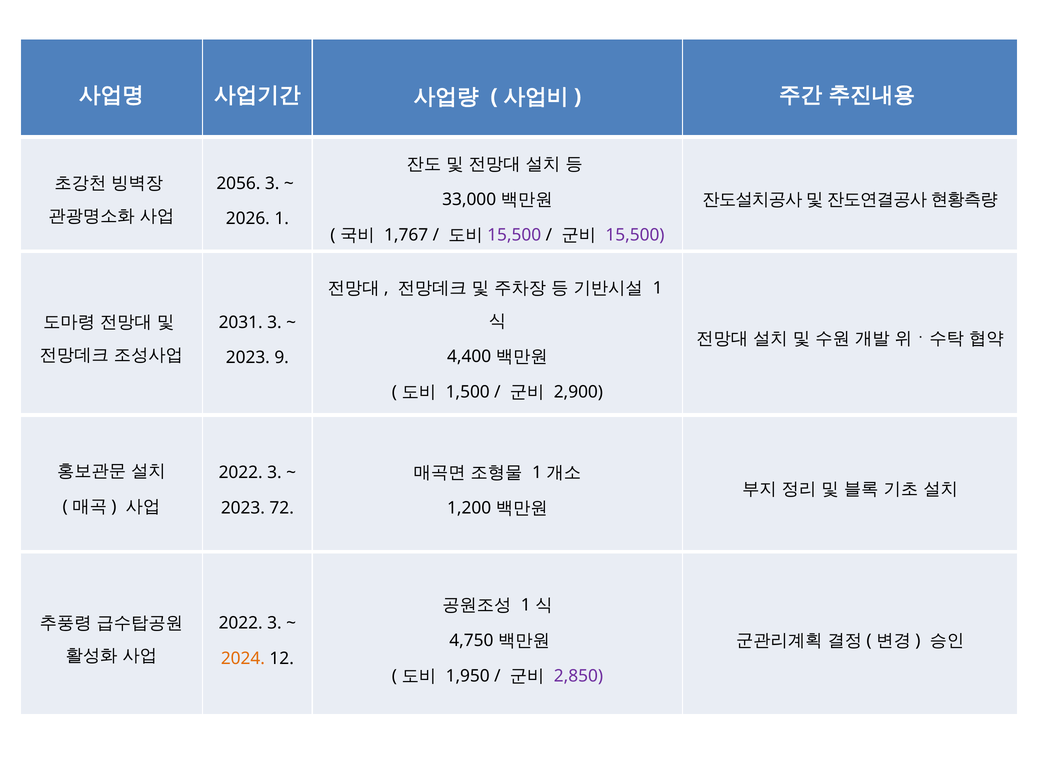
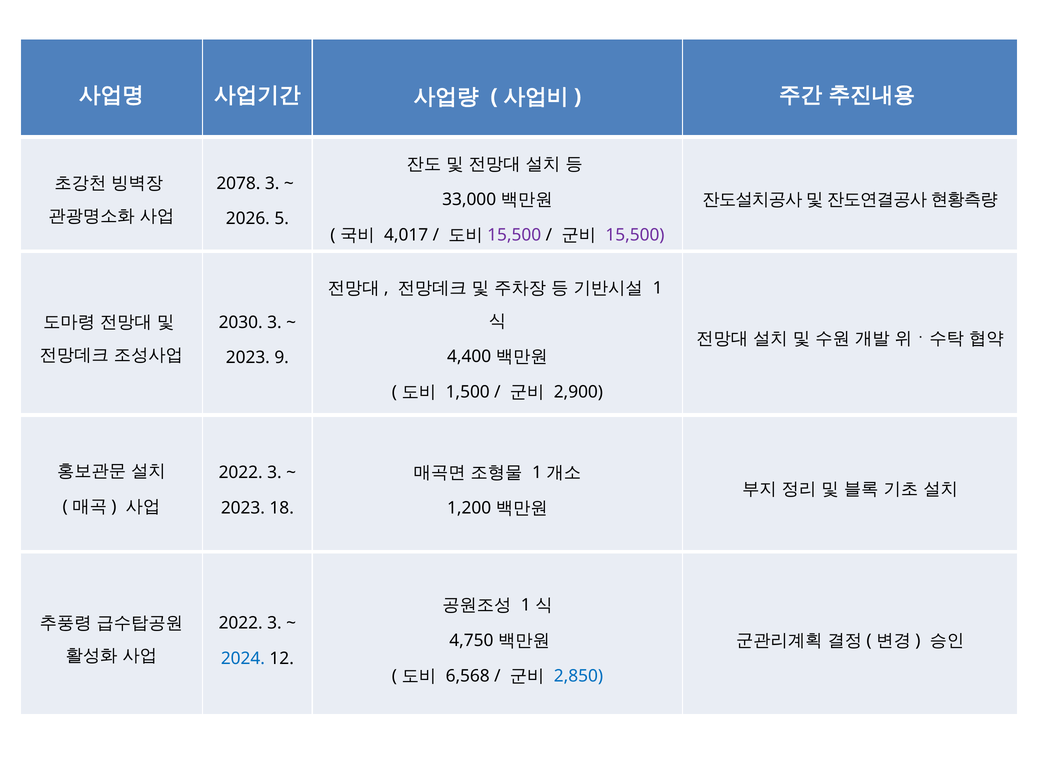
2056: 2056 -> 2078
2026 1: 1 -> 5
1,767: 1,767 -> 4,017
2031: 2031 -> 2030
72: 72 -> 18
2024 colour: orange -> blue
1,950: 1,950 -> 6,568
2,850 colour: purple -> blue
